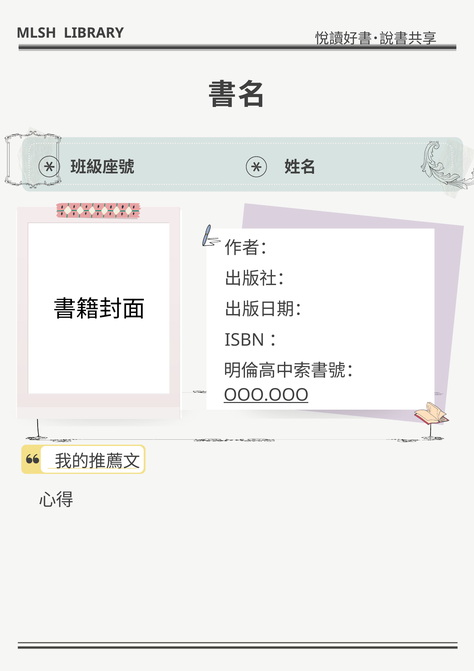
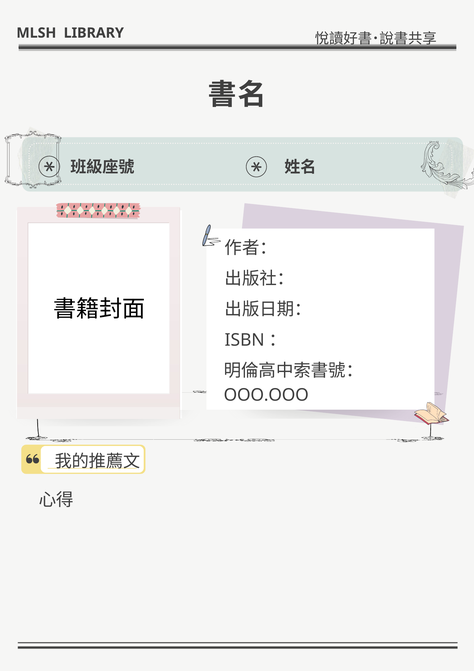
OOO.OOO underline: present -> none
